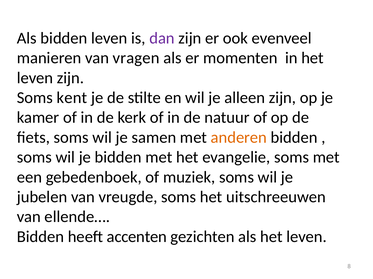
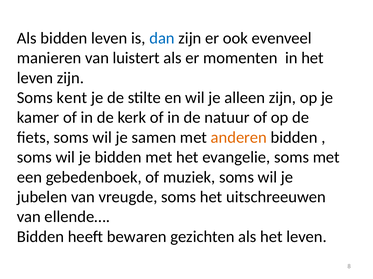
dan colour: purple -> blue
vragen: vragen -> luistert
accenten: accenten -> bewaren
